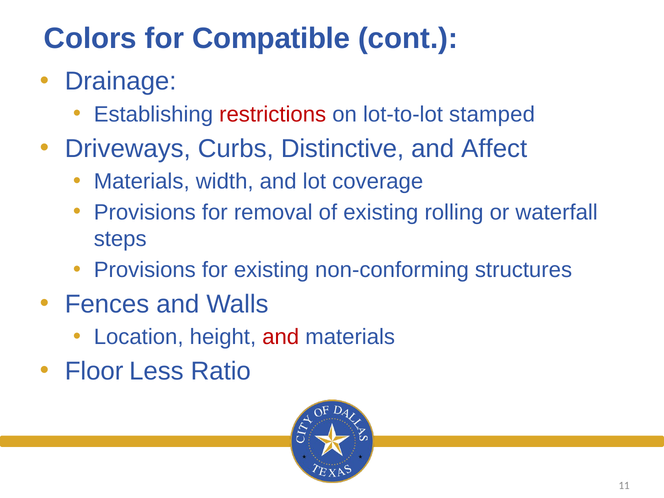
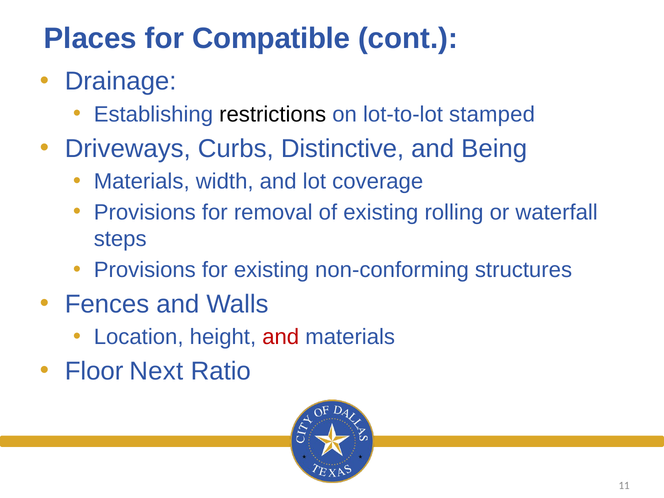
Colors: Colors -> Places
restrictions colour: red -> black
Affect: Affect -> Being
Less: Less -> Next
